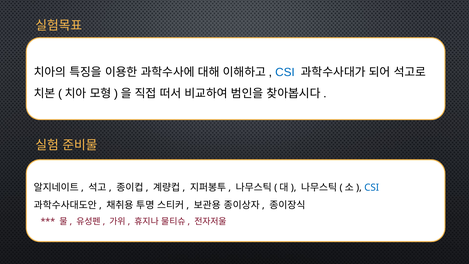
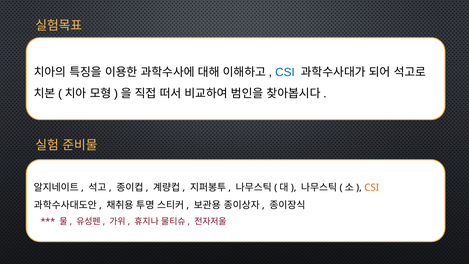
CSI at (372, 187) colour: blue -> orange
